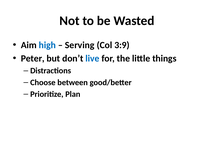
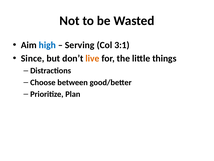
3:9: 3:9 -> 3:1
Peter: Peter -> Since
live colour: blue -> orange
